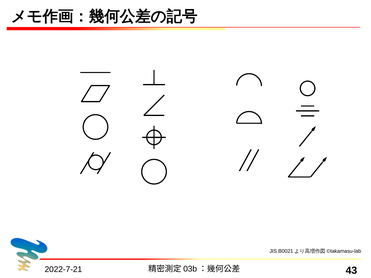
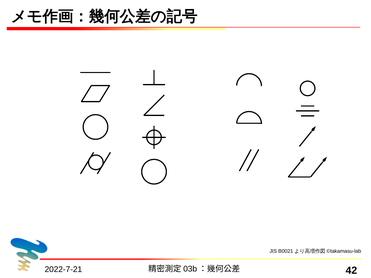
43: 43 -> 42
